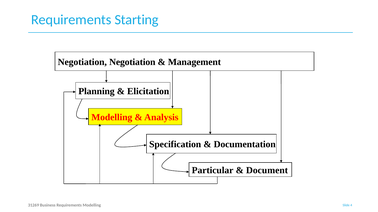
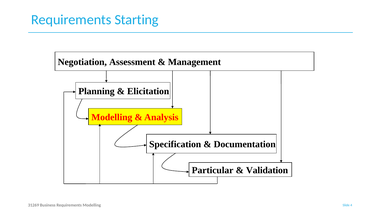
Negotiation Negotiation: Negotiation -> Assessment
Document: Document -> Validation
